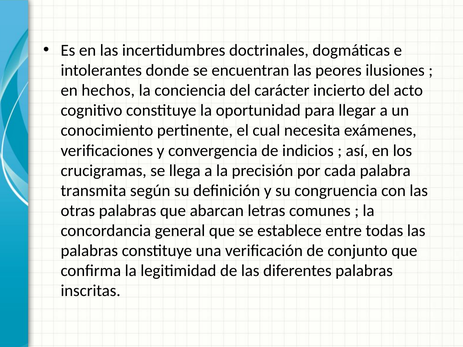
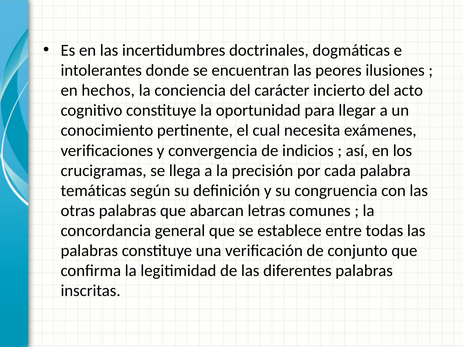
transmita: transmita -> temáticas
